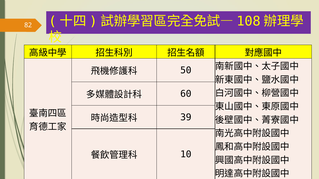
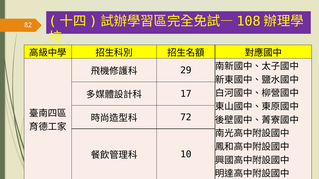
50: 50 -> 29
60: 60 -> 17
39: 39 -> 72
